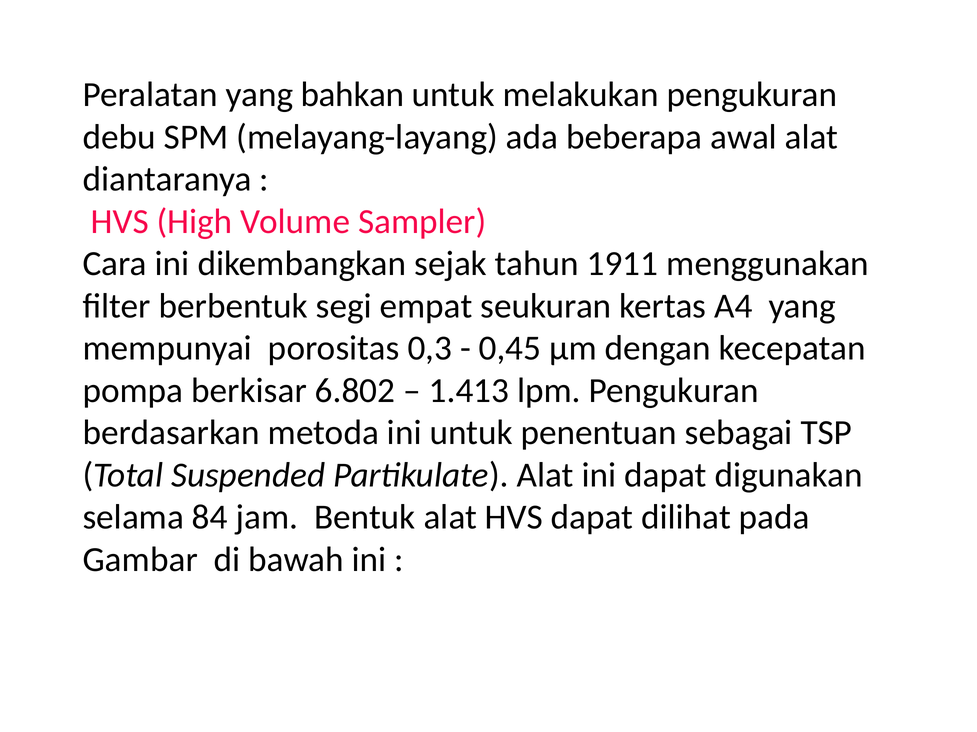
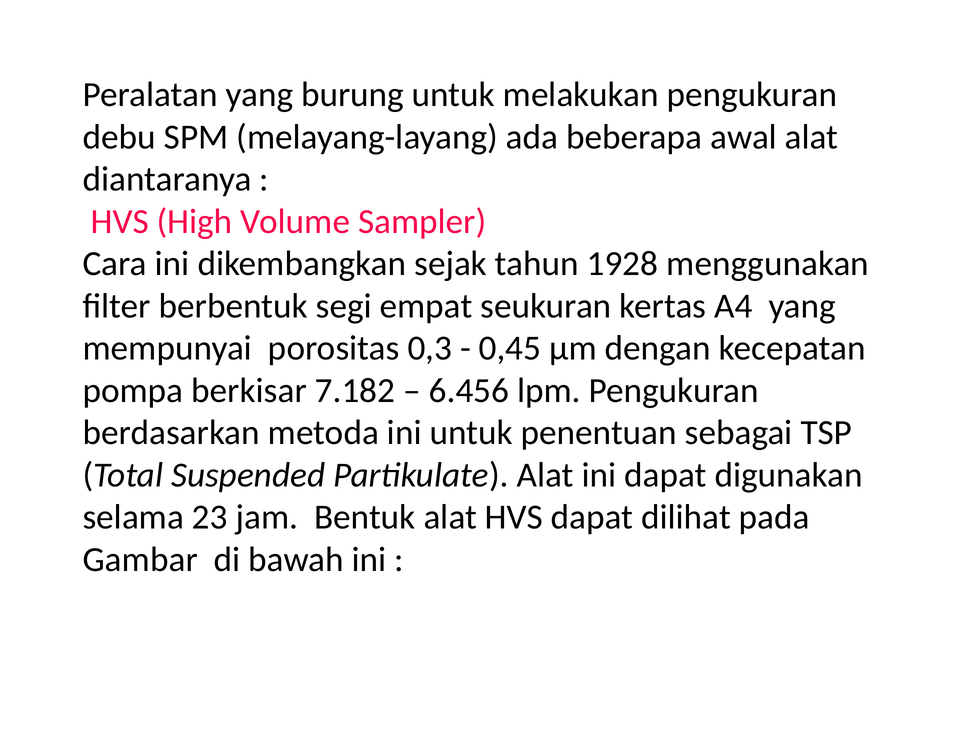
bahkan: bahkan -> burung
1911: 1911 -> 1928
6.802: 6.802 -> 7.182
1.413: 1.413 -> 6.456
84: 84 -> 23
